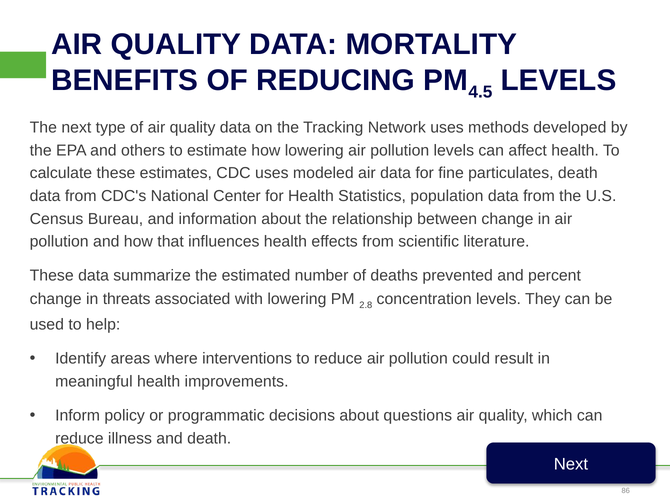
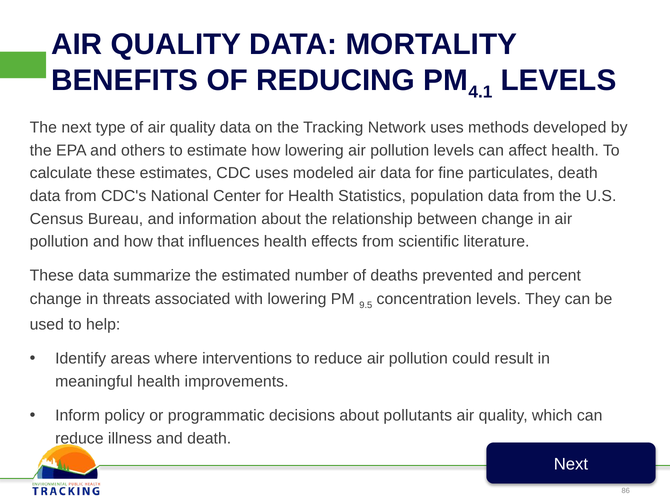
4.5: 4.5 -> 4.1
2.8: 2.8 -> 9.5
questions: questions -> pollutants
